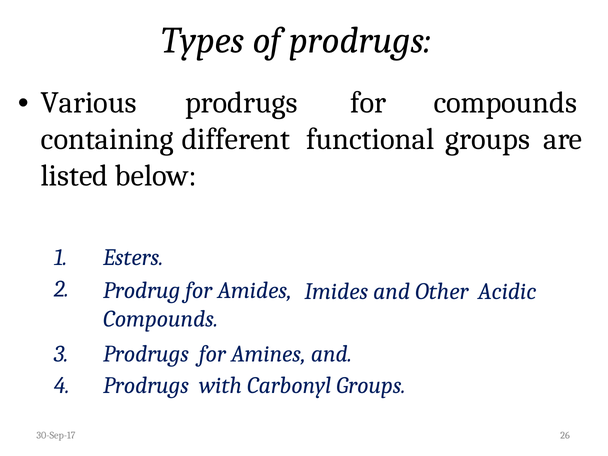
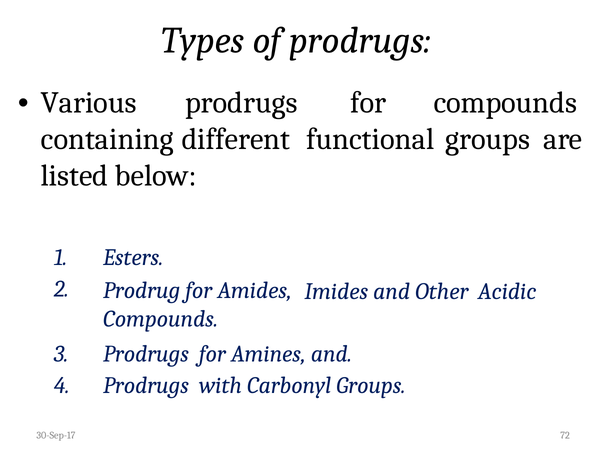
26: 26 -> 72
